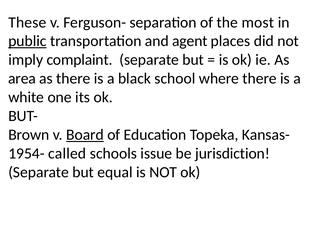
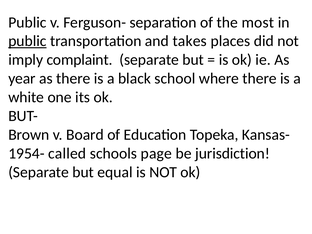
These at (27, 22): These -> Public
agent: agent -> takes
area: area -> year
Board underline: present -> none
issue: issue -> page
